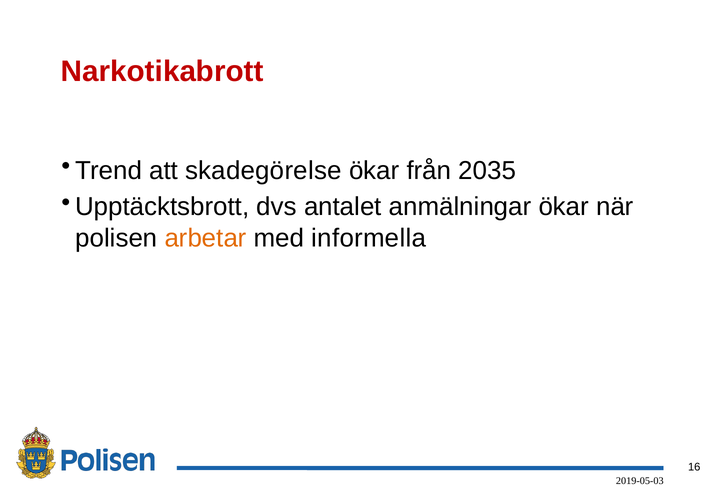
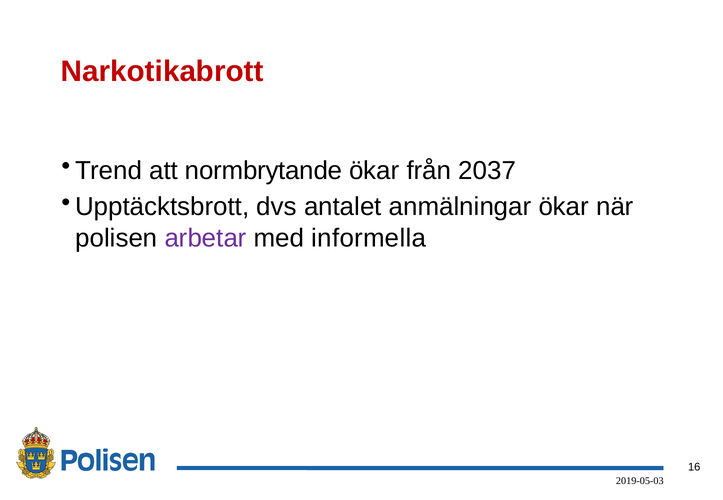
skadegörelse: skadegörelse -> normbrytande
2035: 2035 -> 2037
arbetar colour: orange -> purple
